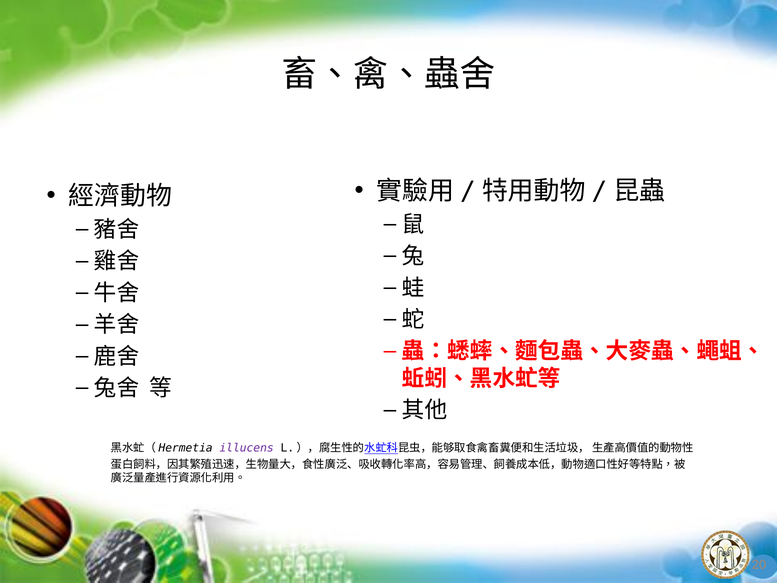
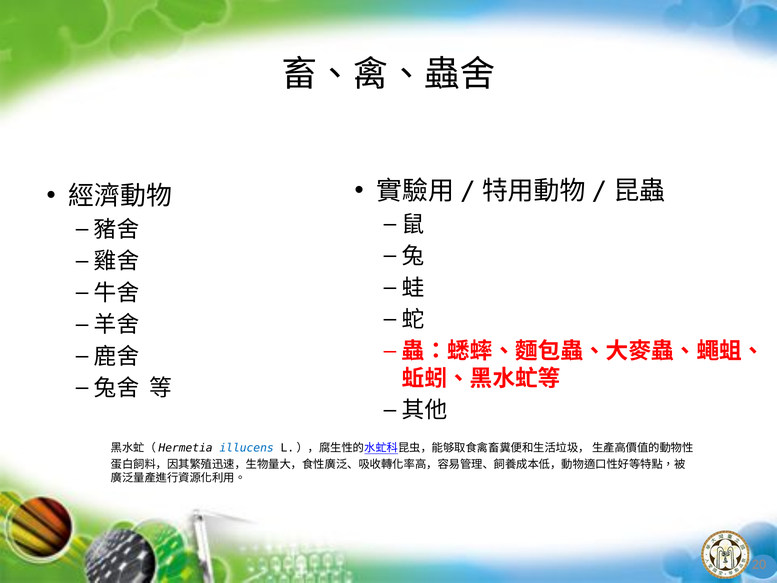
illucens colour: purple -> blue
